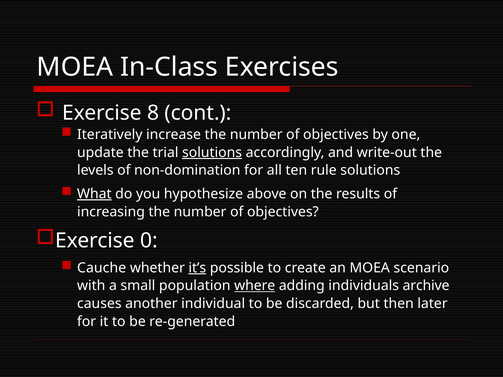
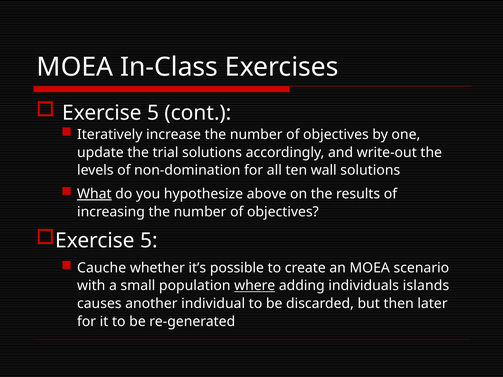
8 at (153, 113): 8 -> 5
solutions at (212, 153) underline: present -> none
rule: rule -> wall
0 at (149, 241): 0 -> 5
it’s underline: present -> none
archive: archive -> islands
